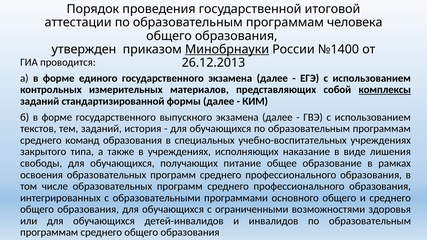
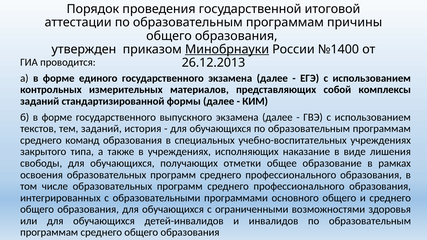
человека: человека -> причины
комплексы underline: present -> none
питание: питание -> отметки
